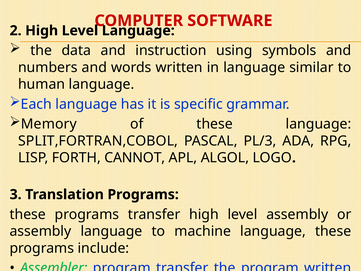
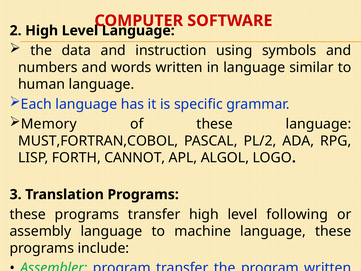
SPLIT,FORTRAN,COBOL: SPLIT,FORTRAN,COBOL -> MUST,FORTRAN,COBOL
PL/3: PL/3 -> PL/2
level assembly: assembly -> following
